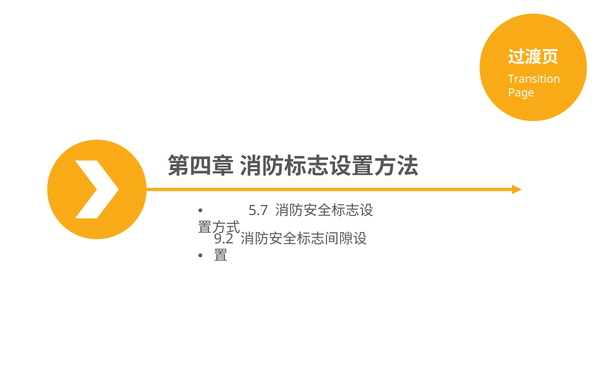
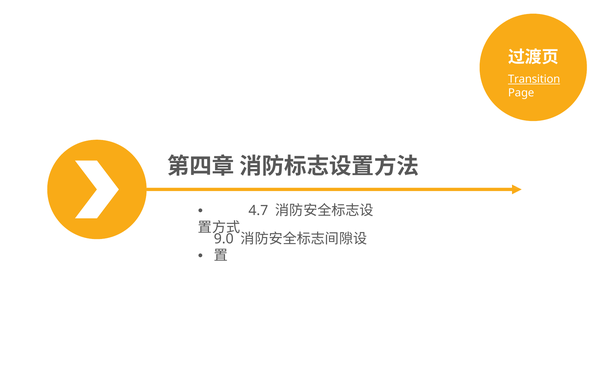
Transition underline: none -> present
5.7: 5.7 -> 4.7
9.2: 9.2 -> 9.0
